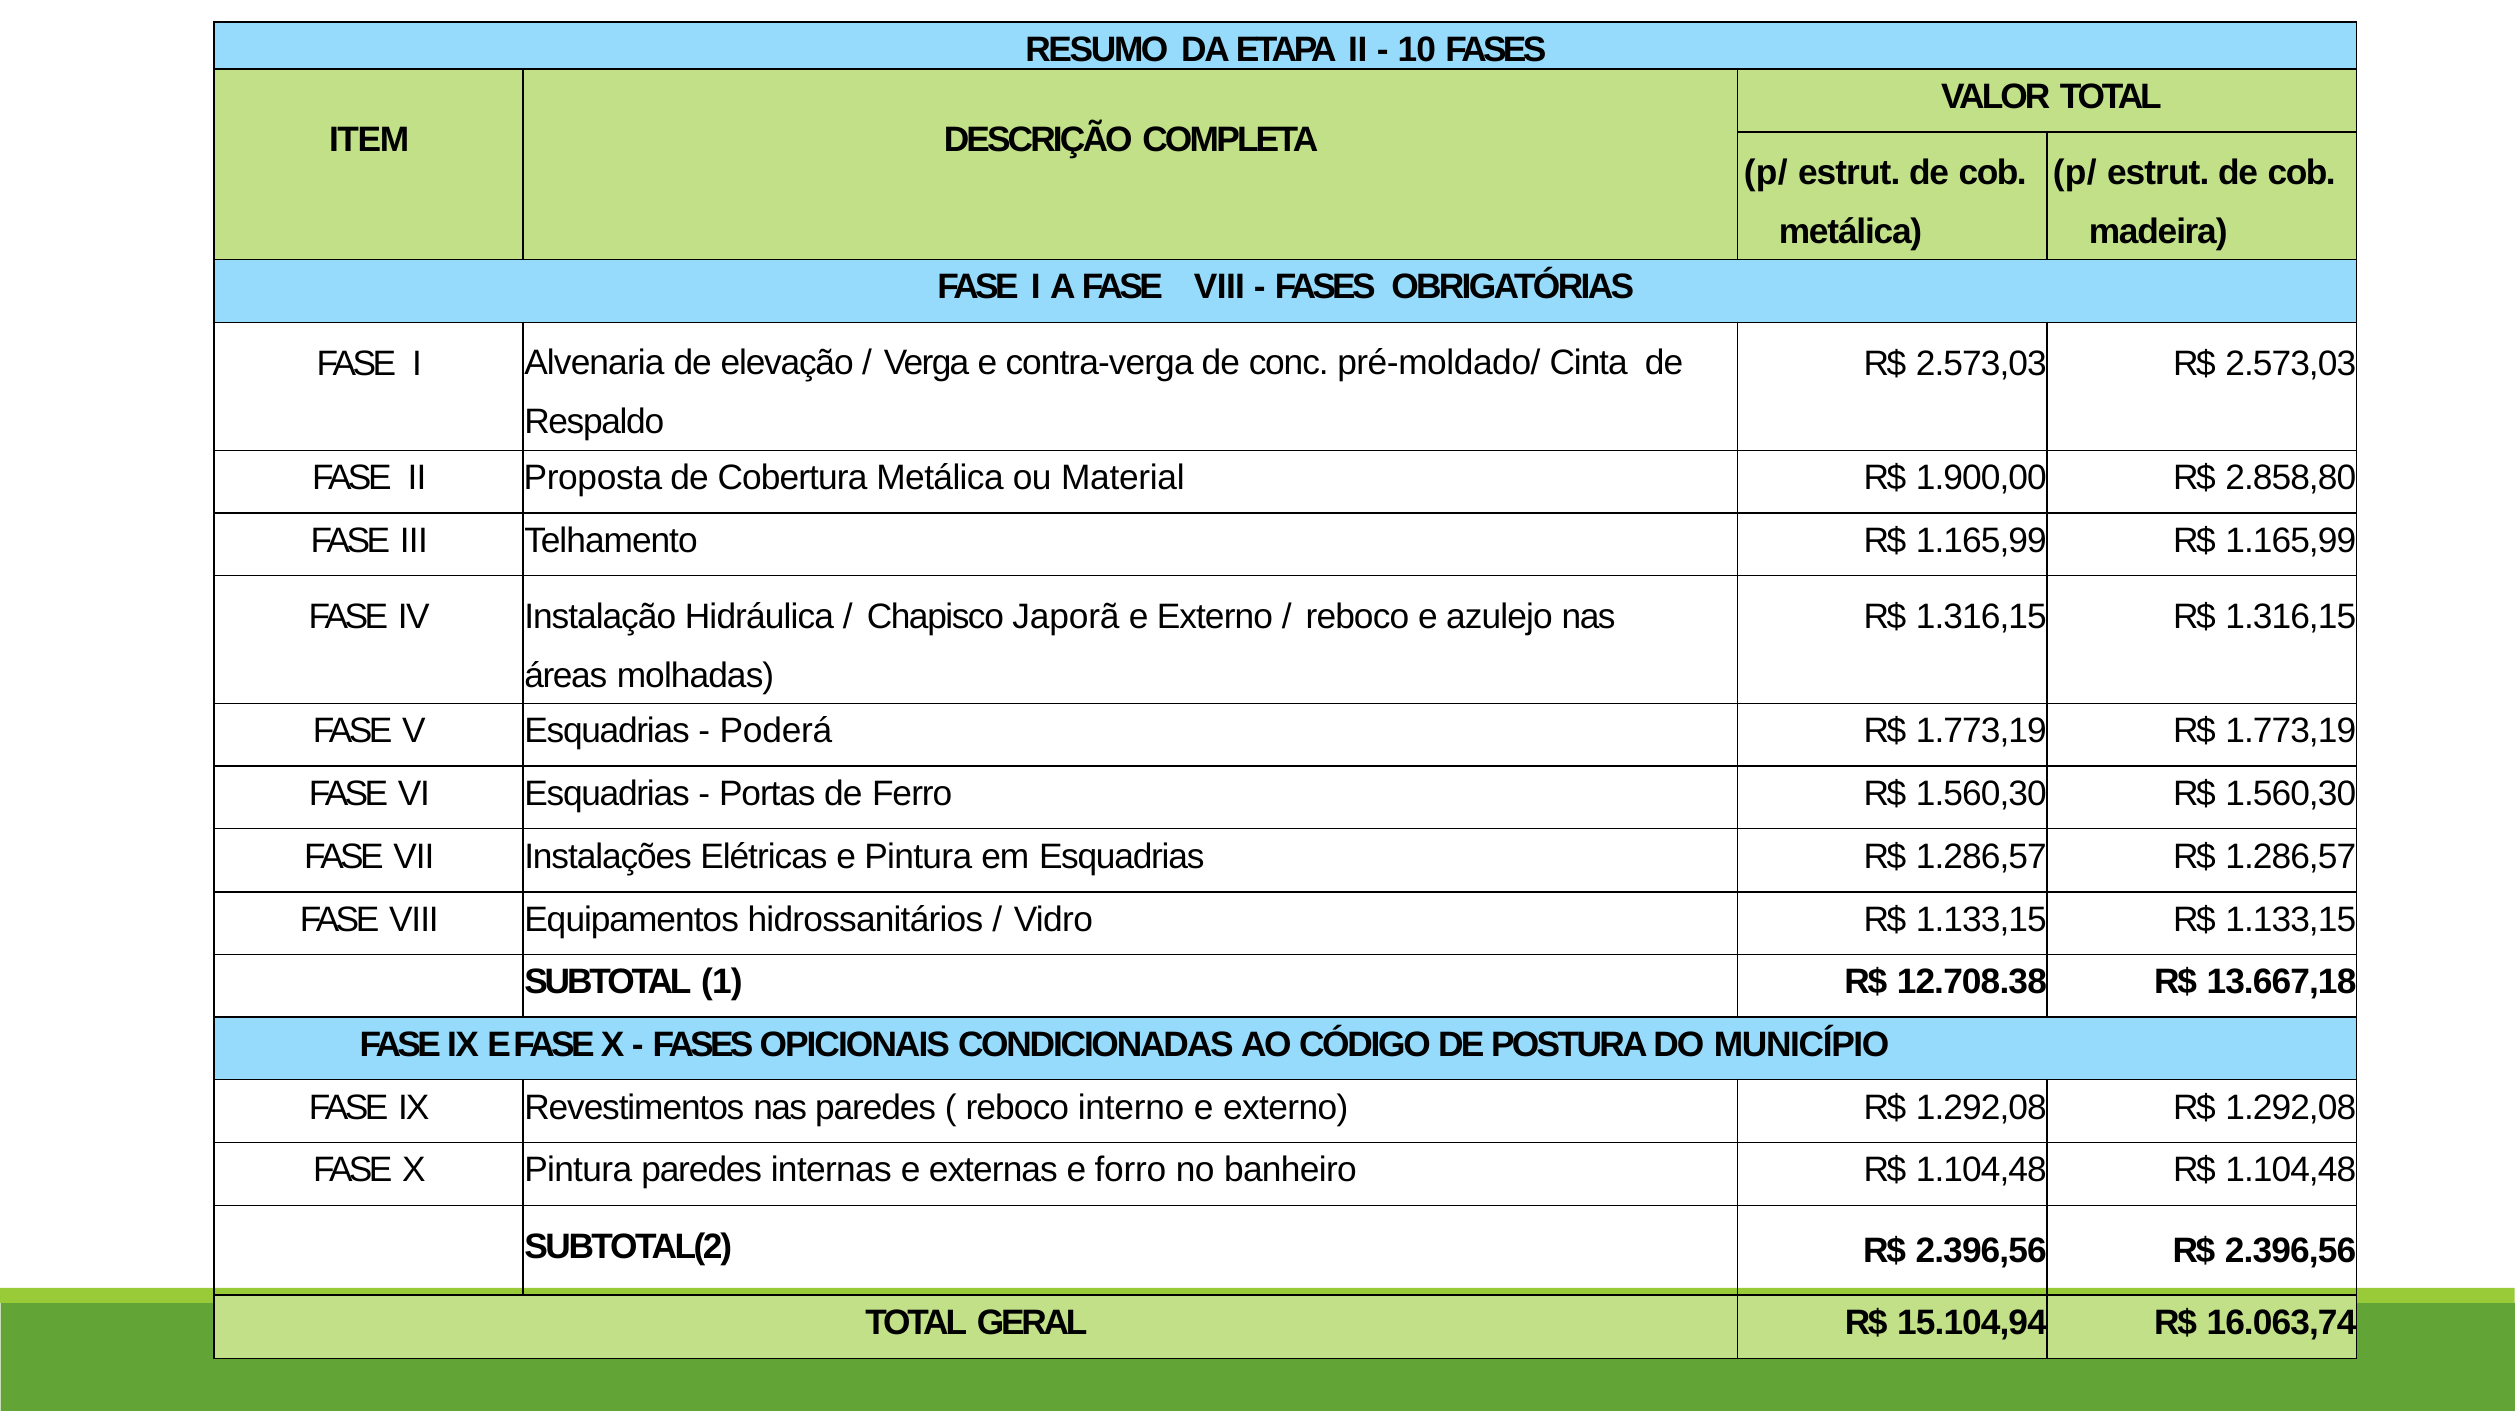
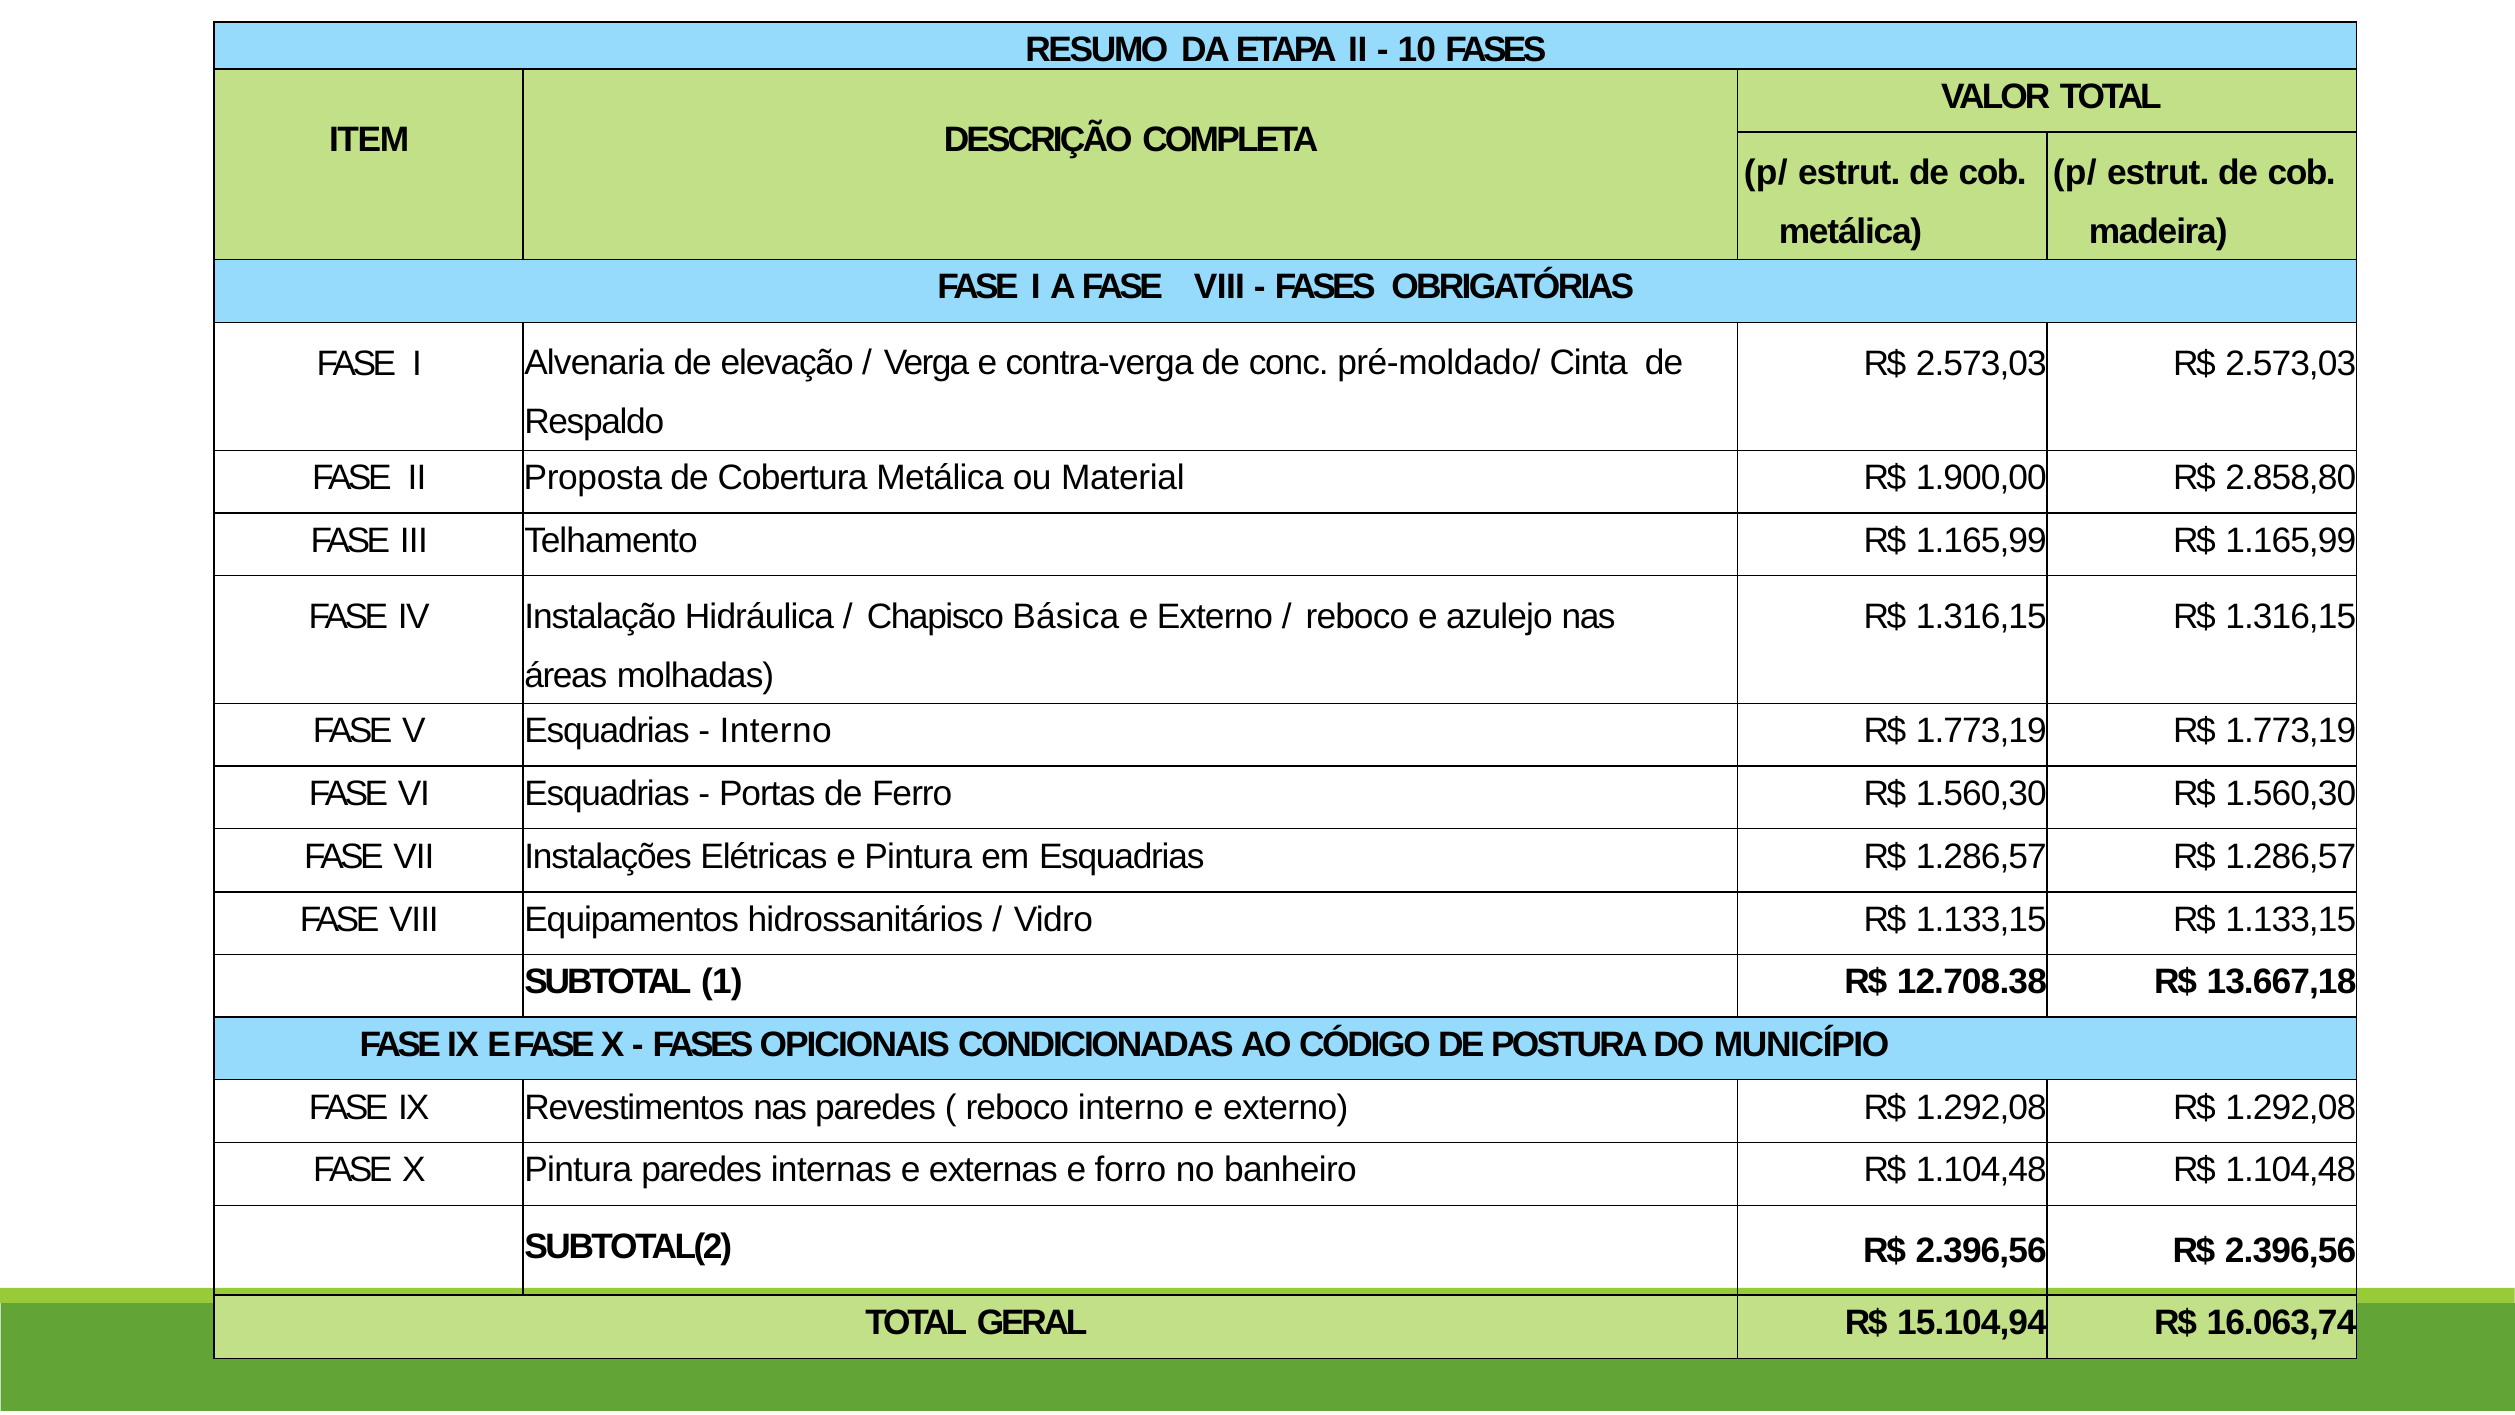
Japorã: Japorã -> Básica
Poderá at (776, 731): Poderá -> Interno
